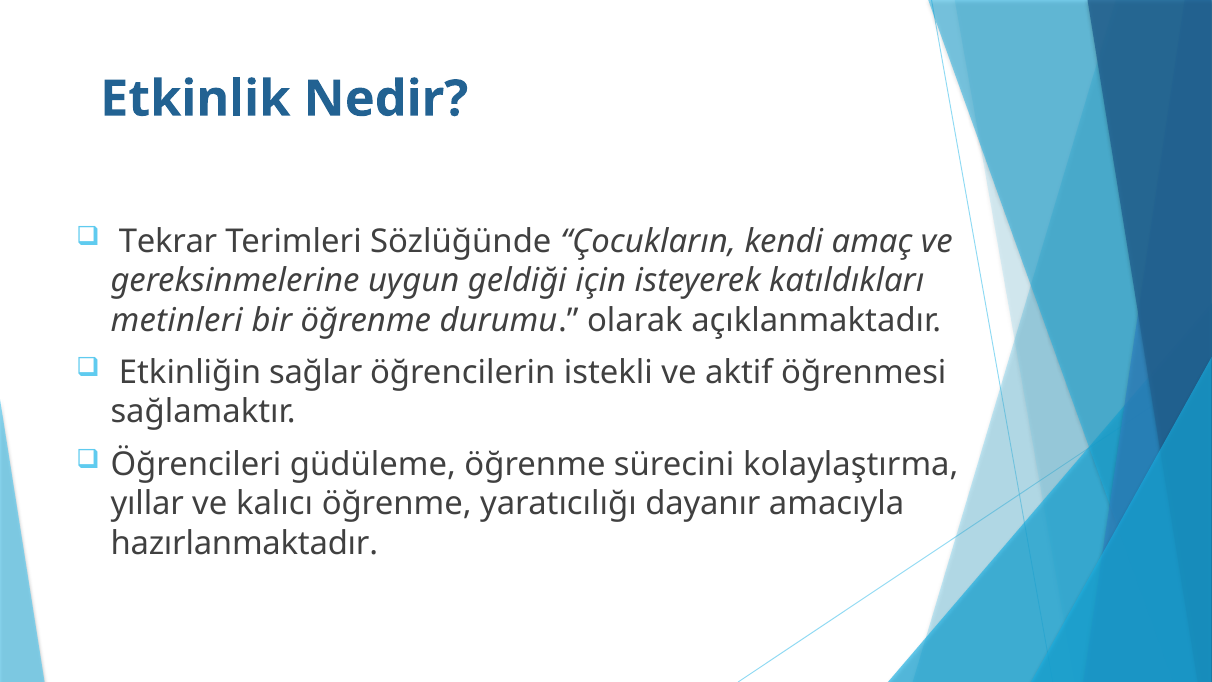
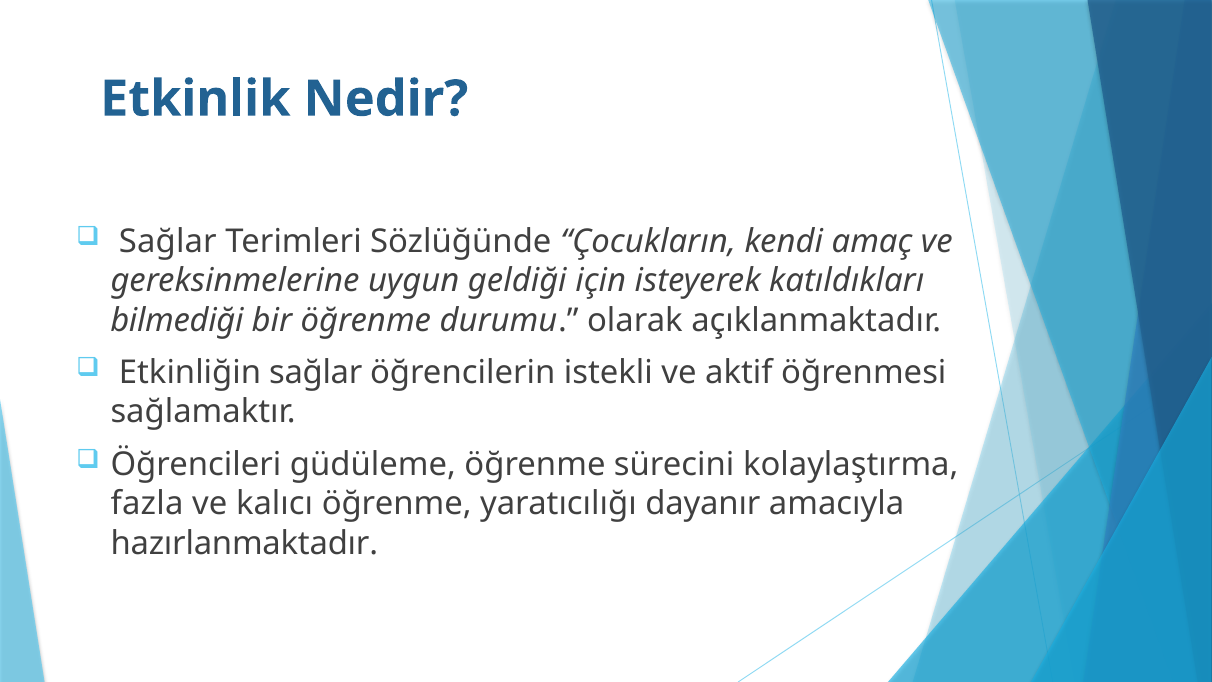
Tekrar at (168, 241): Tekrar -> Sağlar
metinleri: metinleri -> bilmediği
yıllar: yıllar -> fazla
